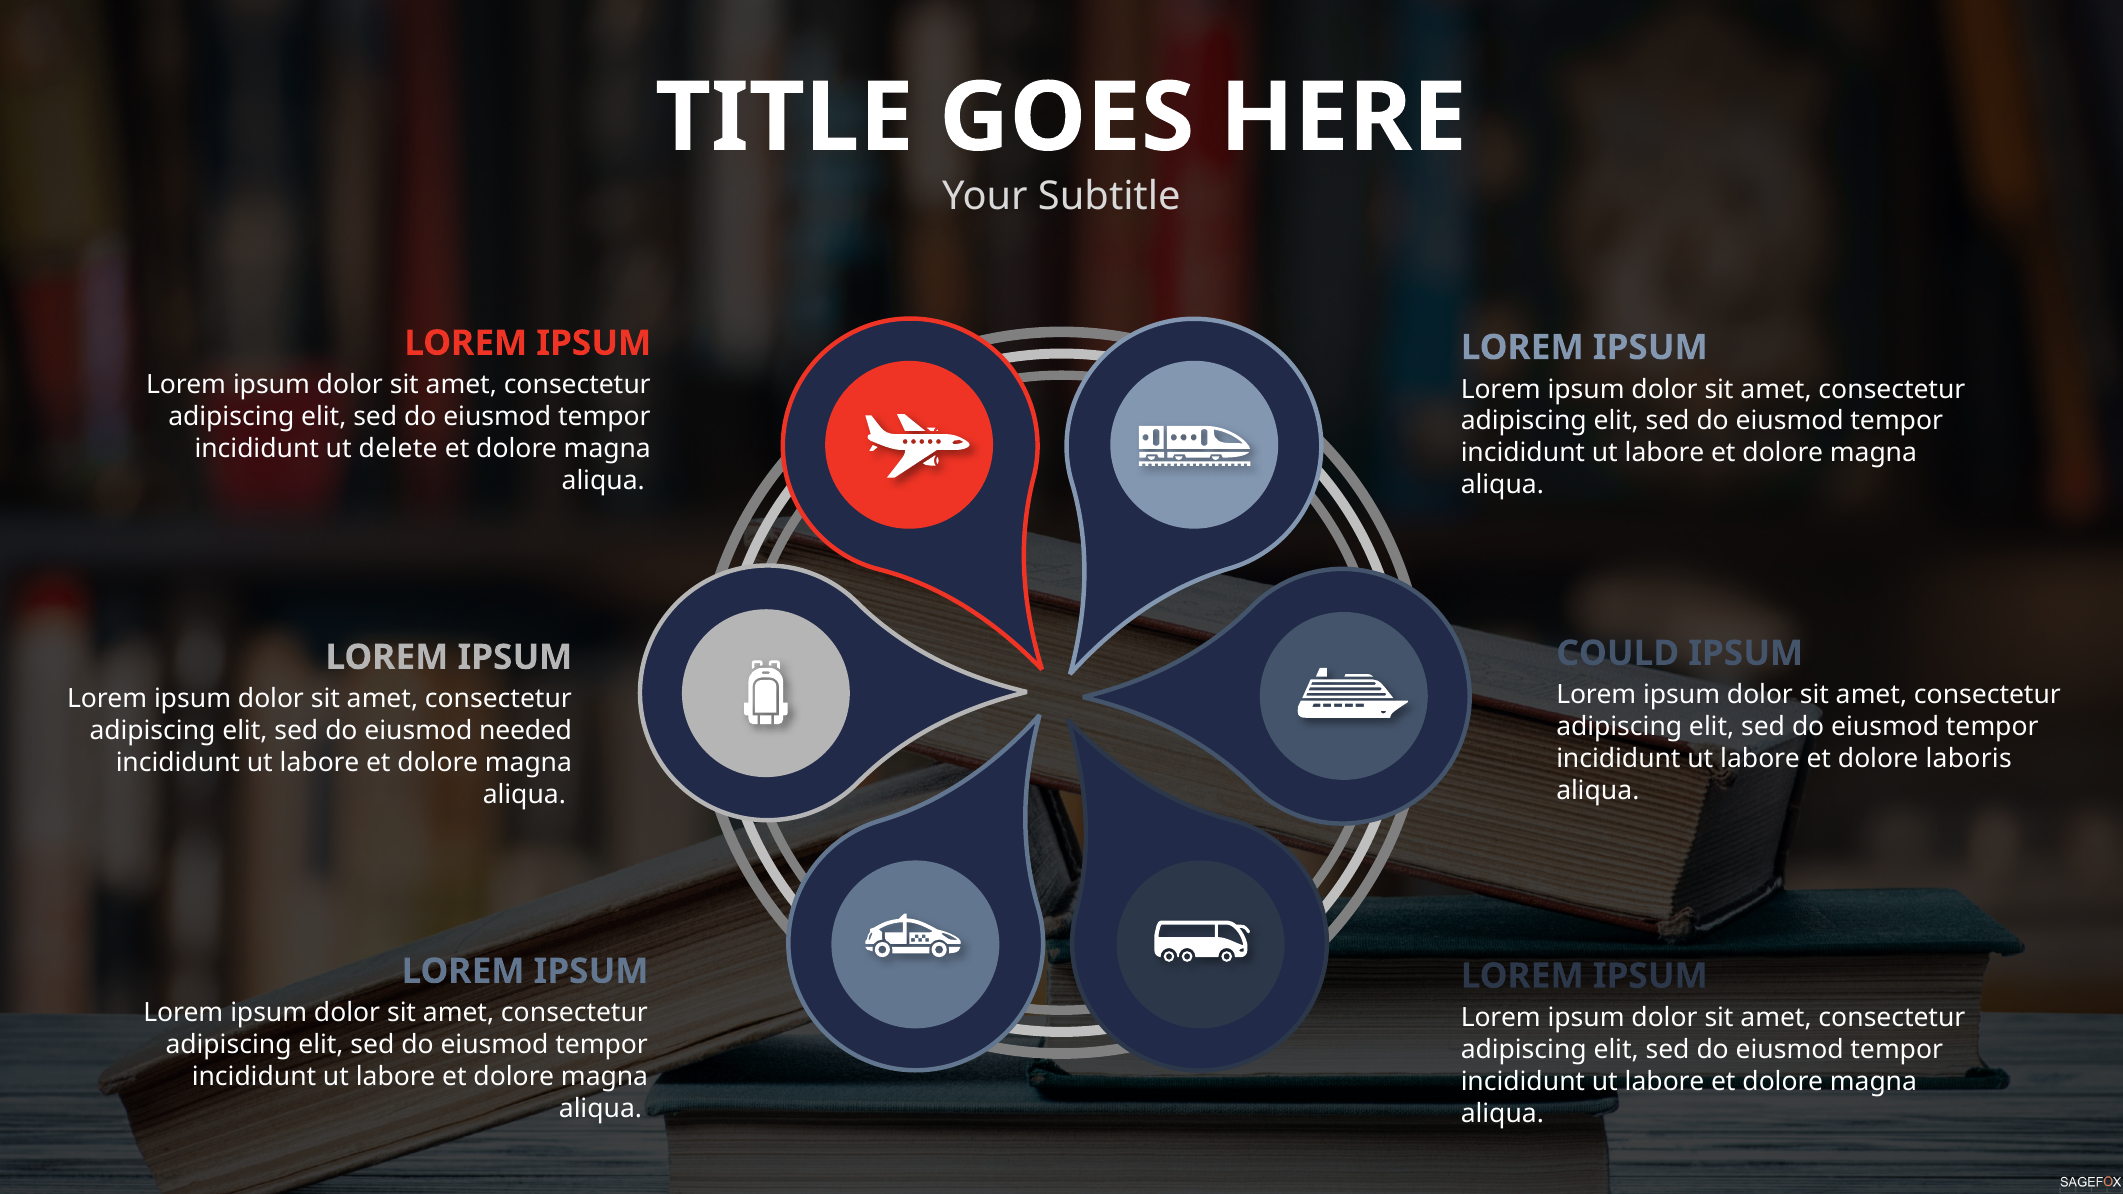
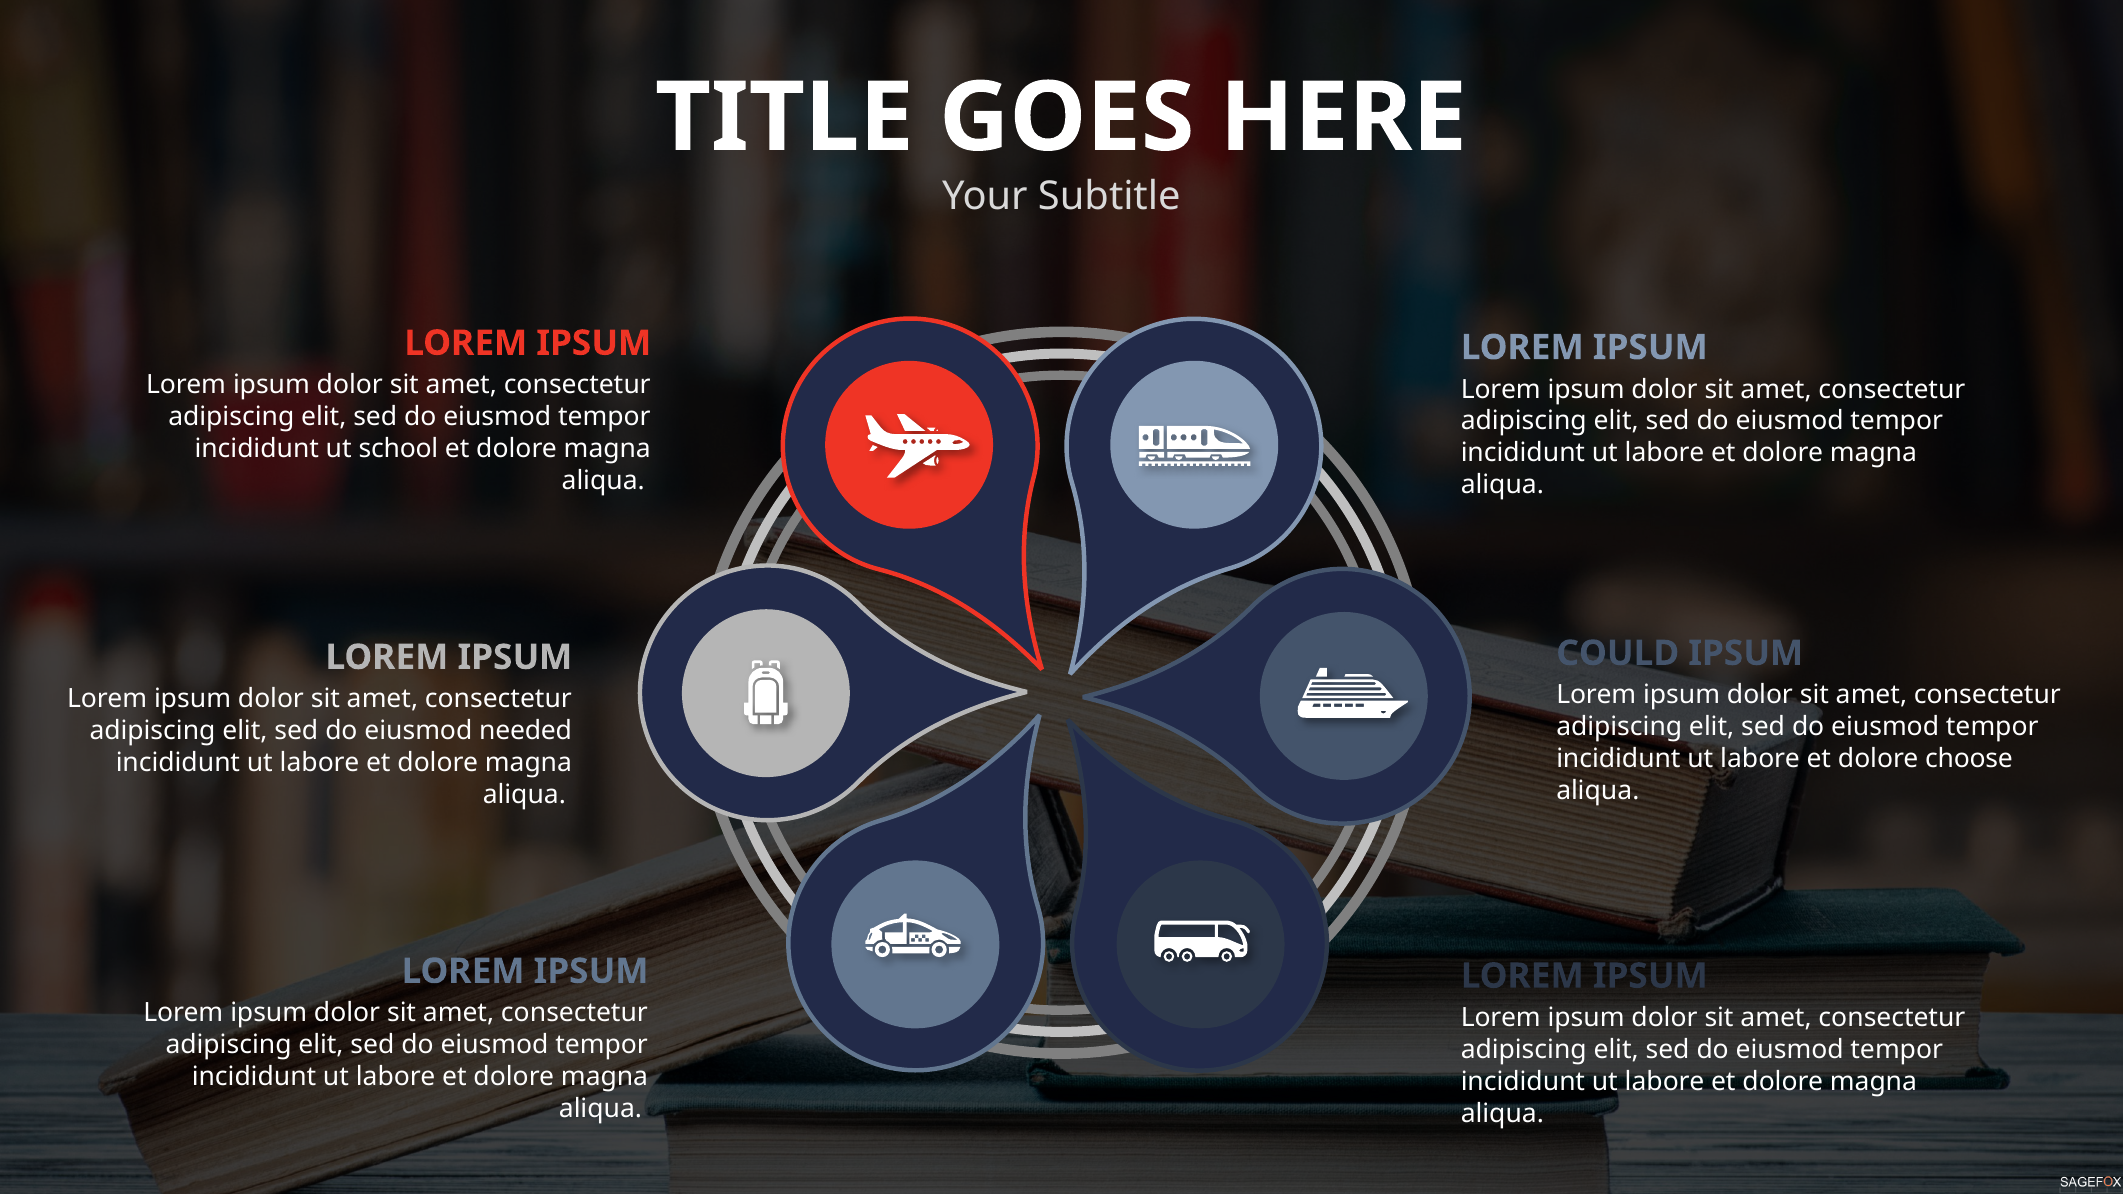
delete: delete -> school
laboris: laboris -> choose
